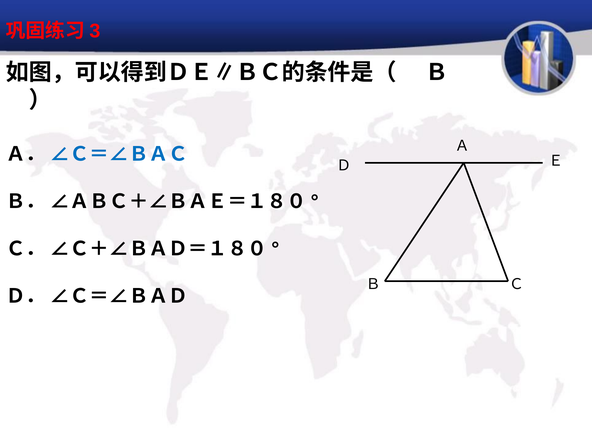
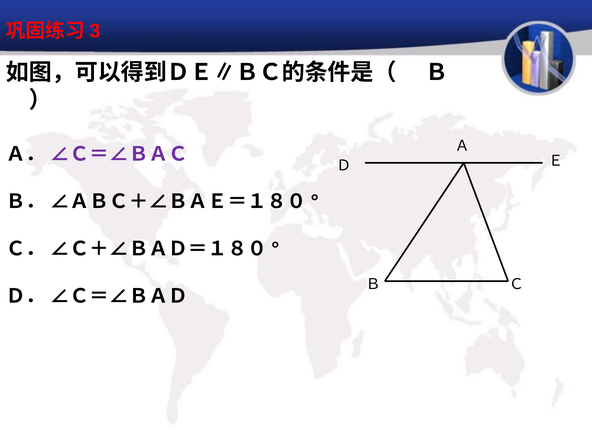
∠Ｃ＝∠ＢＡＣ colour: blue -> purple
